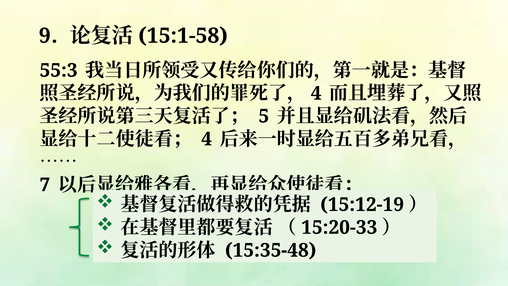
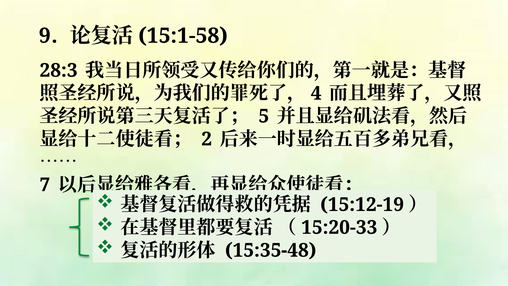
55:3: 55:3 -> 28:3
4 at (207, 139): 4 -> 2
